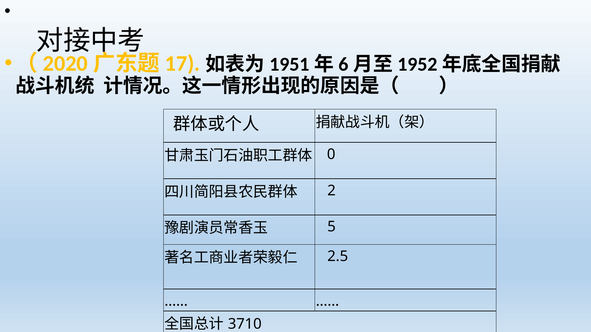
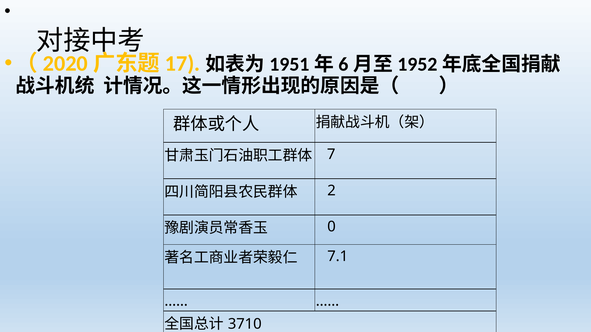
0: 0 -> 7
5: 5 -> 0
2.5: 2.5 -> 7.1
